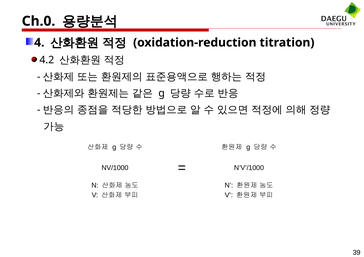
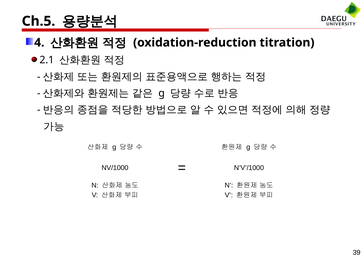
Ch.0: Ch.0 -> Ch.5
4.2: 4.2 -> 2.1
